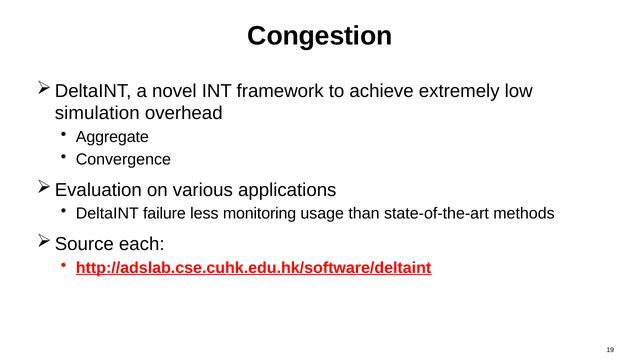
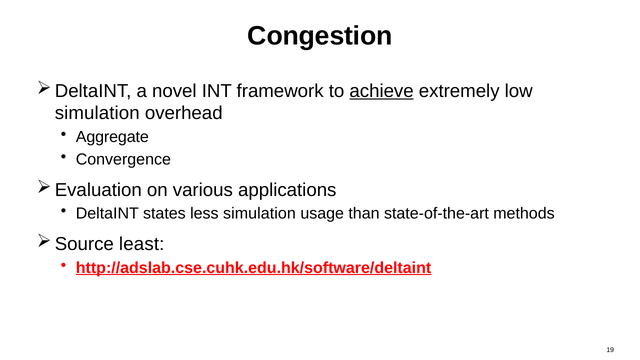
achieve underline: none -> present
failure: failure -> states
less monitoring: monitoring -> simulation
each: each -> least
